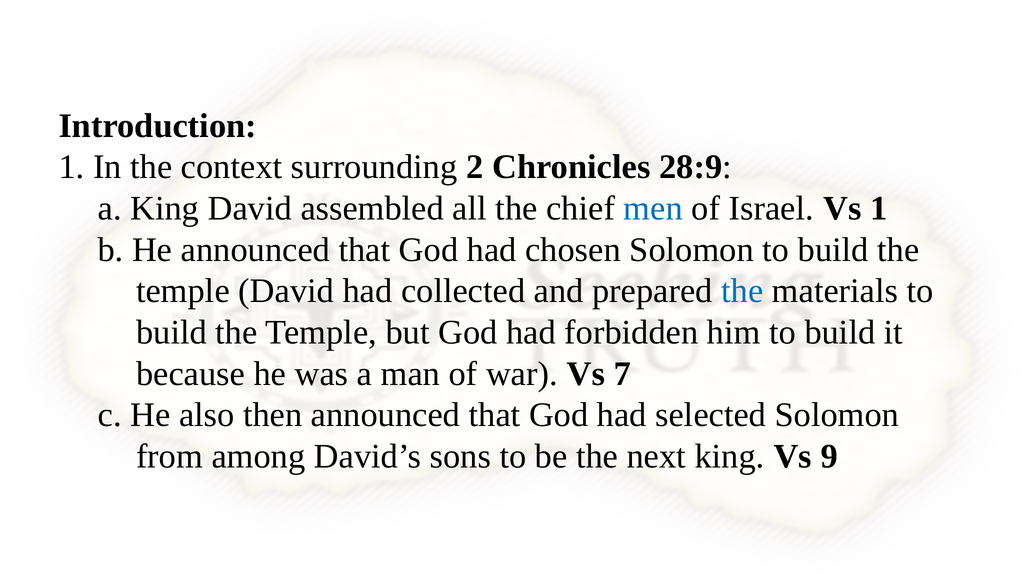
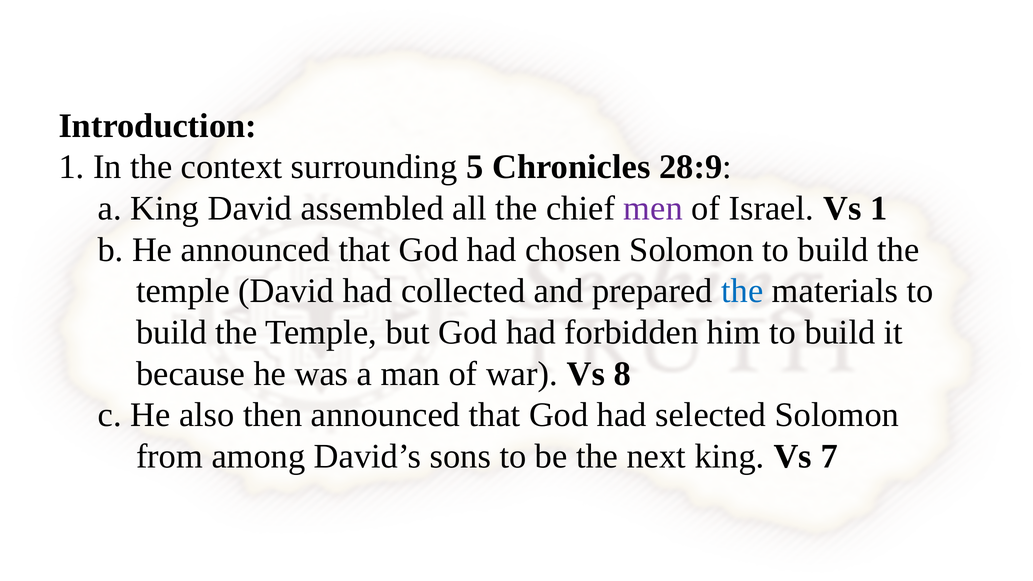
2: 2 -> 5
men colour: blue -> purple
7: 7 -> 8
9: 9 -> 7
